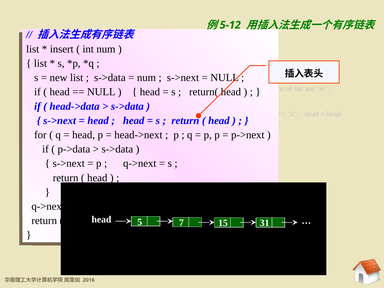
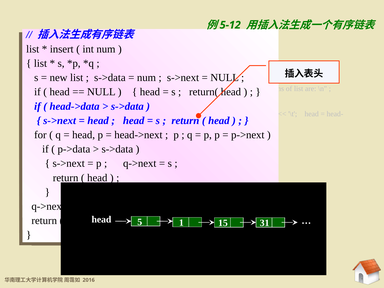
7: 7 -> 1
